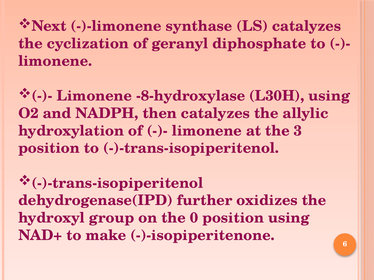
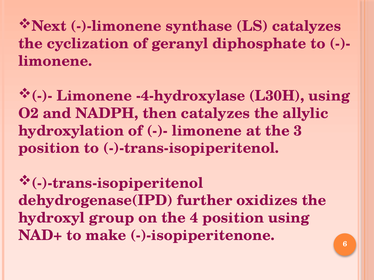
-8-hydroxylase: -8-hydroxylase -> -4-hydroxylase
0: 0 -> 4
